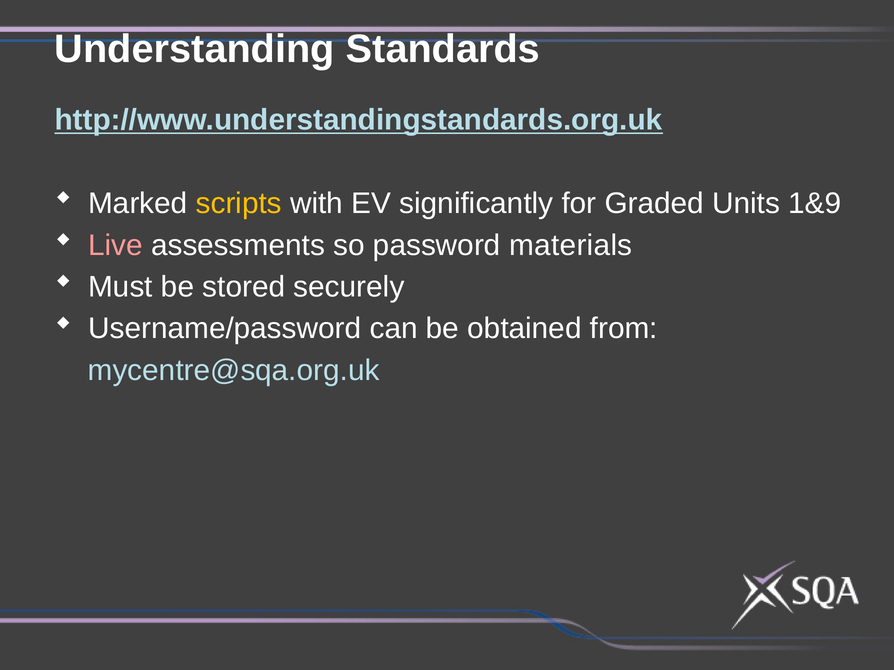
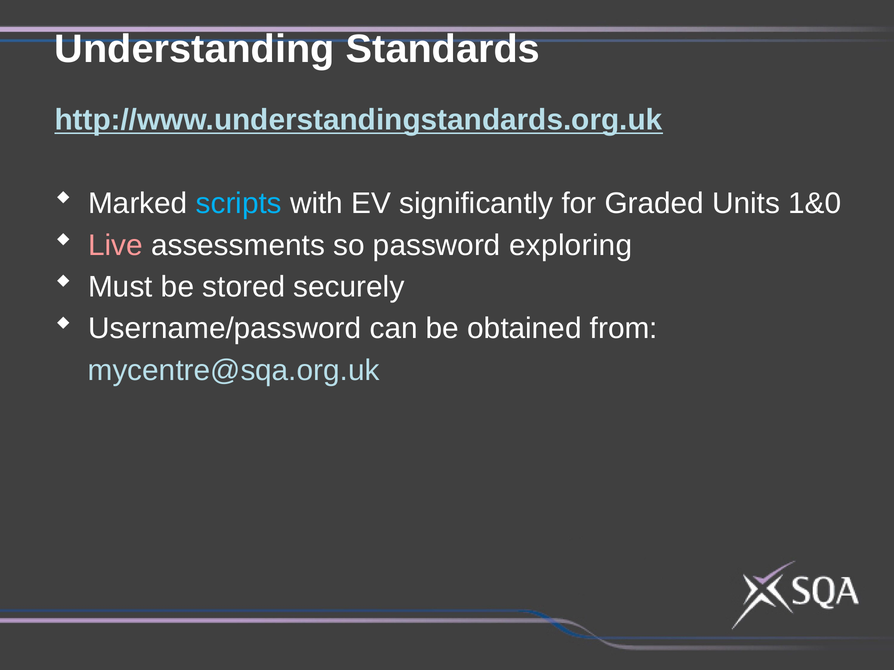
scripts colour: yellow -> light blue
1&9: 1&9 -> 1&0
materials: materials -> exploring
